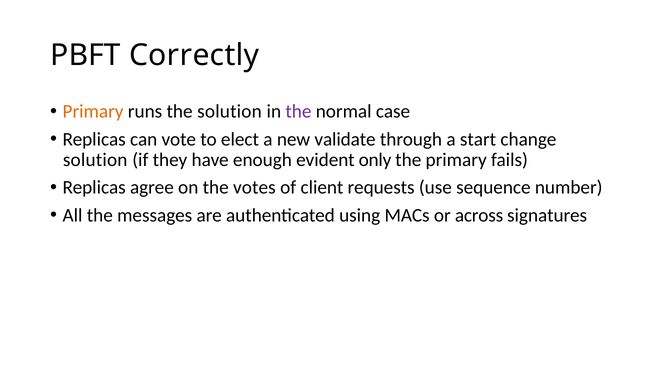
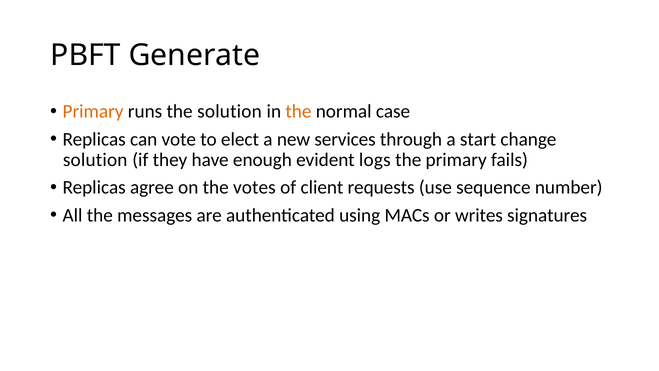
Correctly: Correctly -> Generate
the at (298, 111) colour: purple -> orange
validate: validate -> services
only: only -> logs
across: across -> writes
